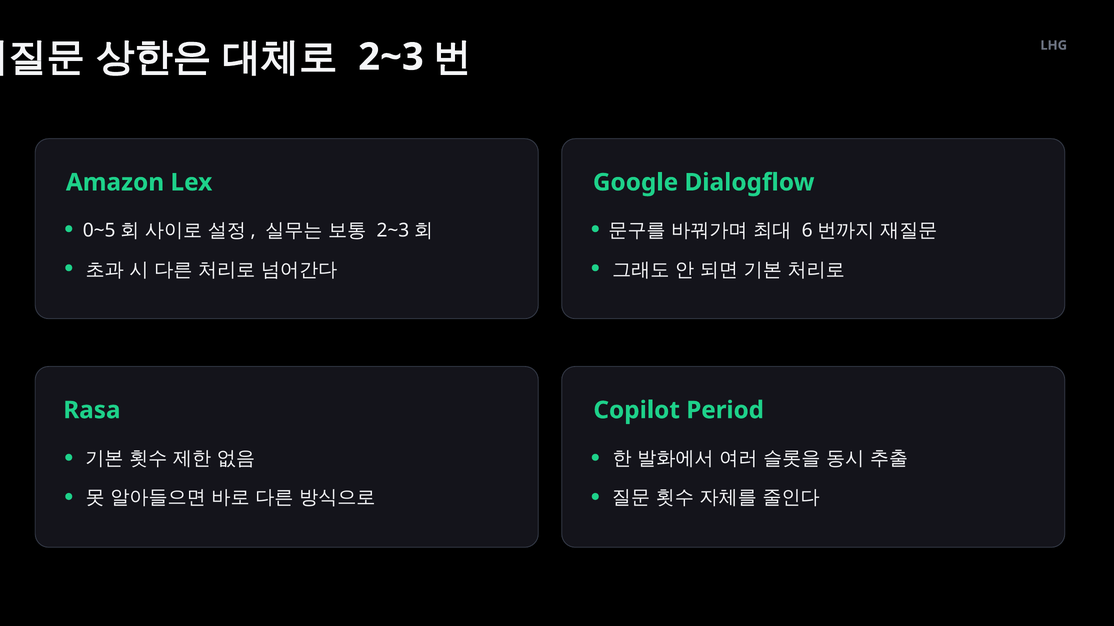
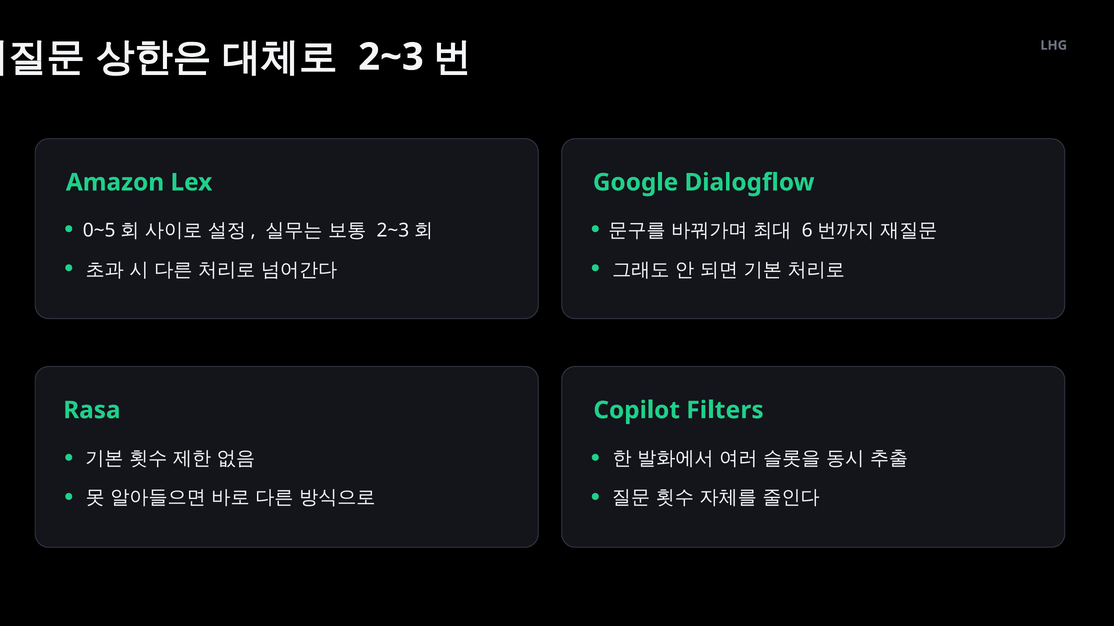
Period: Period -> Filters
